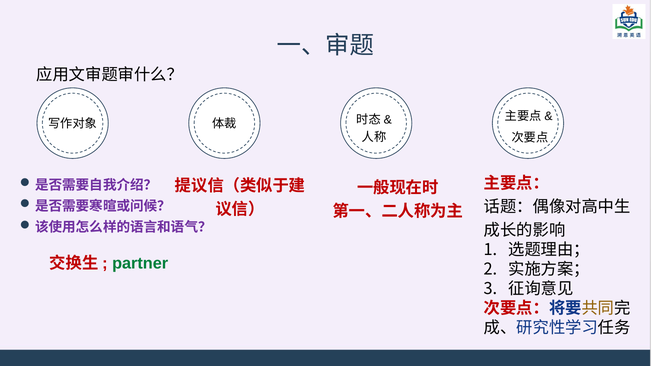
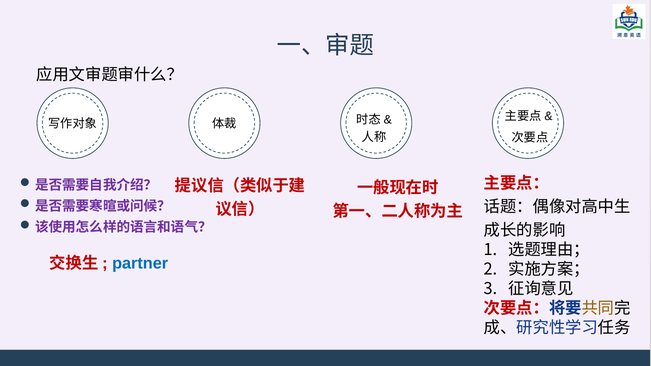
partner colour: green -> blue
